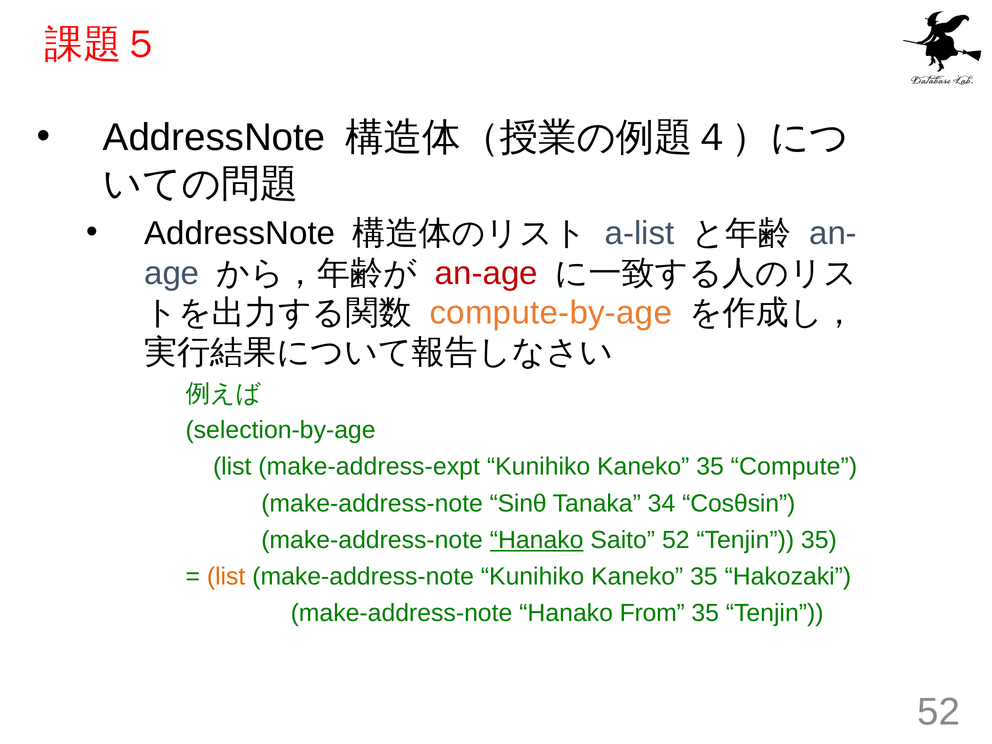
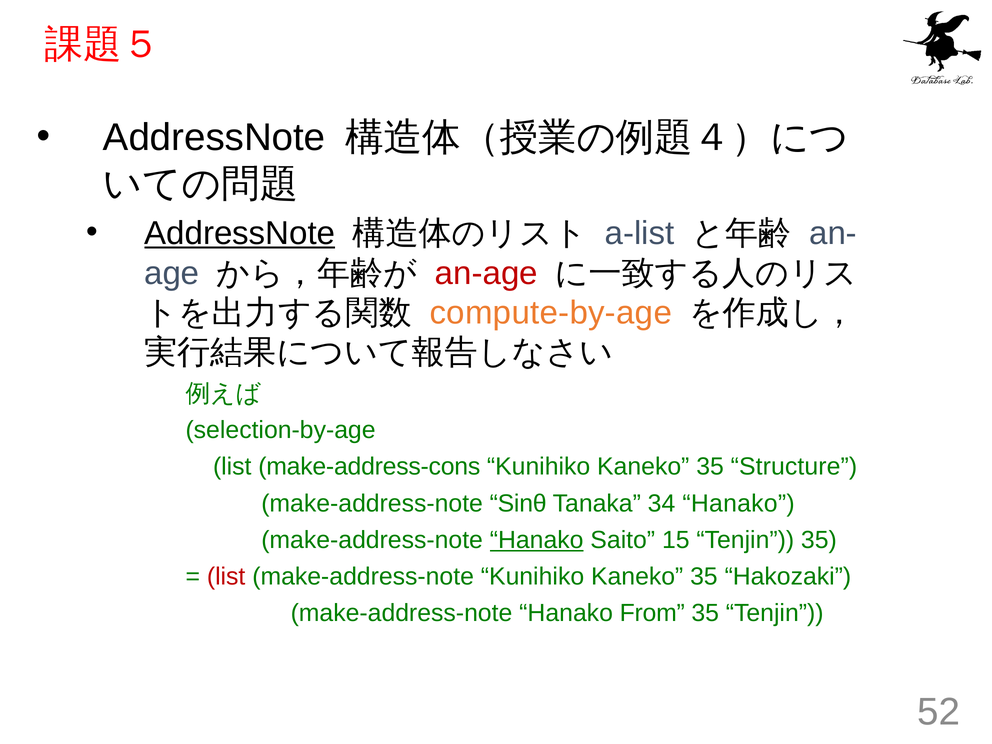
AddressNote at (240, 233) underline: none -> present
make-address-expt: make-address-expt -> make-address-cons
Compute: Compute -> Structure
34 Cosθsin: Cosθsin -> Hanako
Saito 52: 52 -> 15
list at (226, 577) colour: orange -> red
